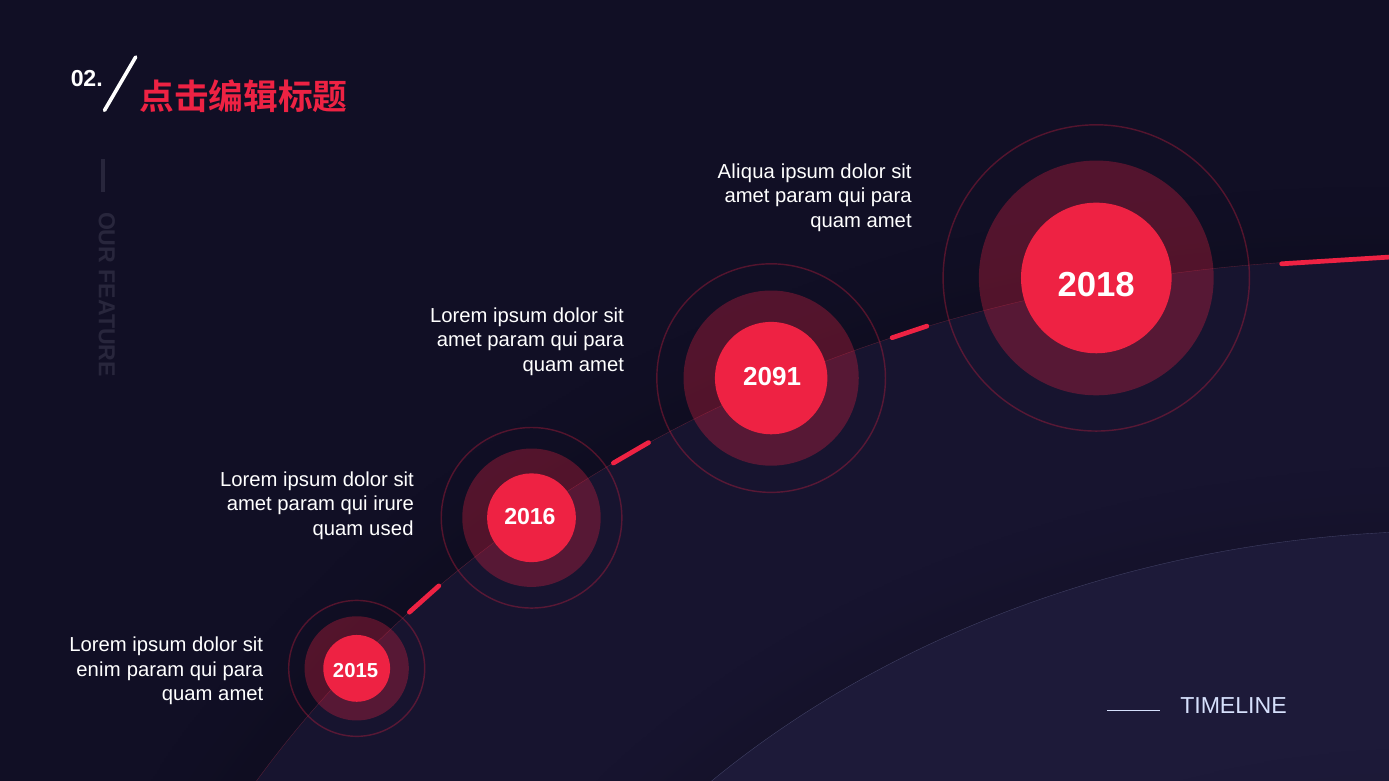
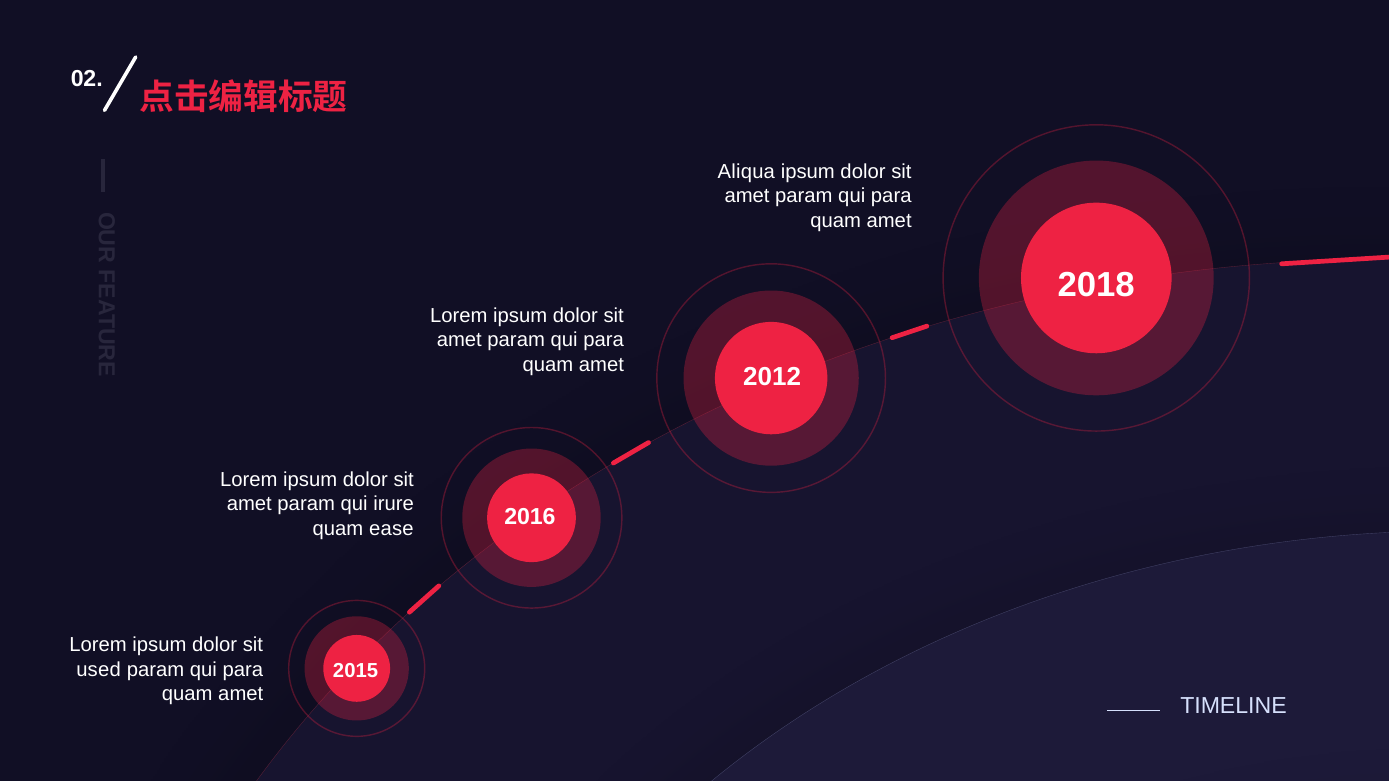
2091: 2091 -> 2012
used: used -> ease
enim: enim -> used
